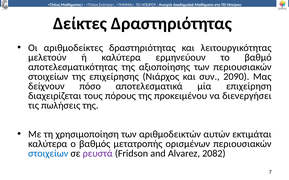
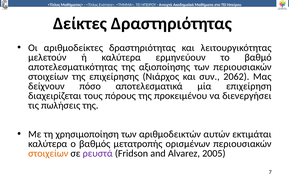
2090: 2090 -> 2062
στοιχείων at (48, 154) colour: blue -> orange
2082: 2082 -> 2005
